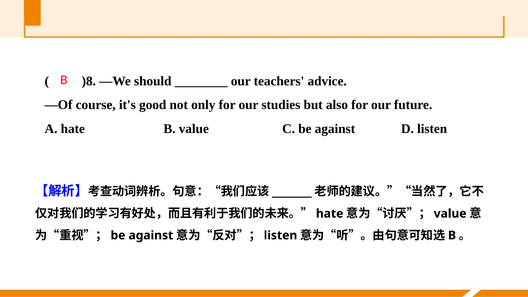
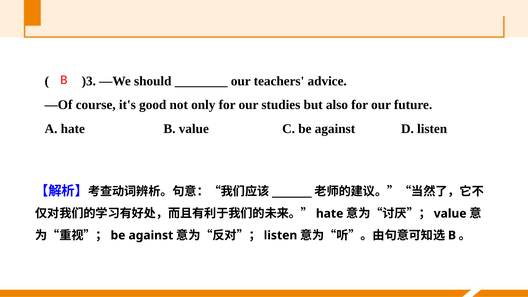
)8: )8 -> )3
